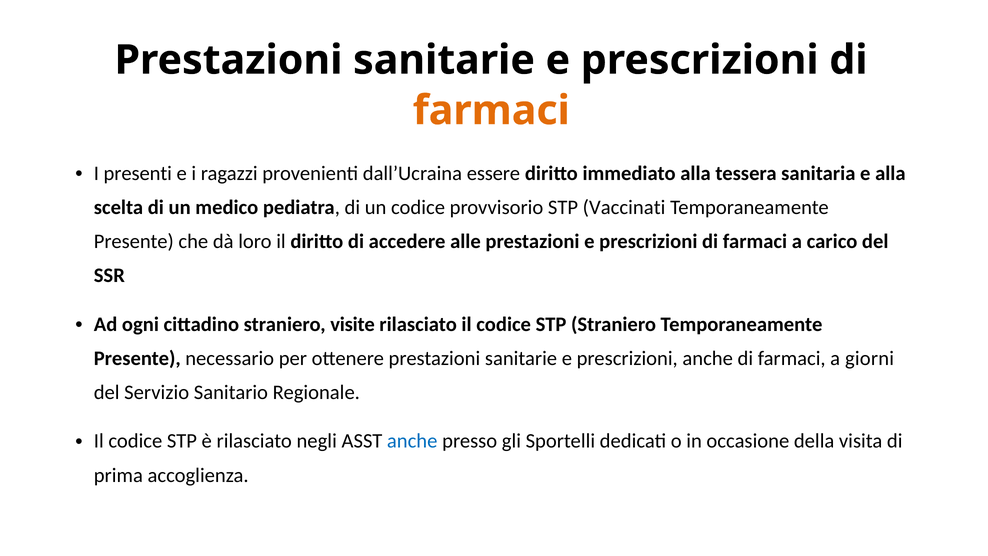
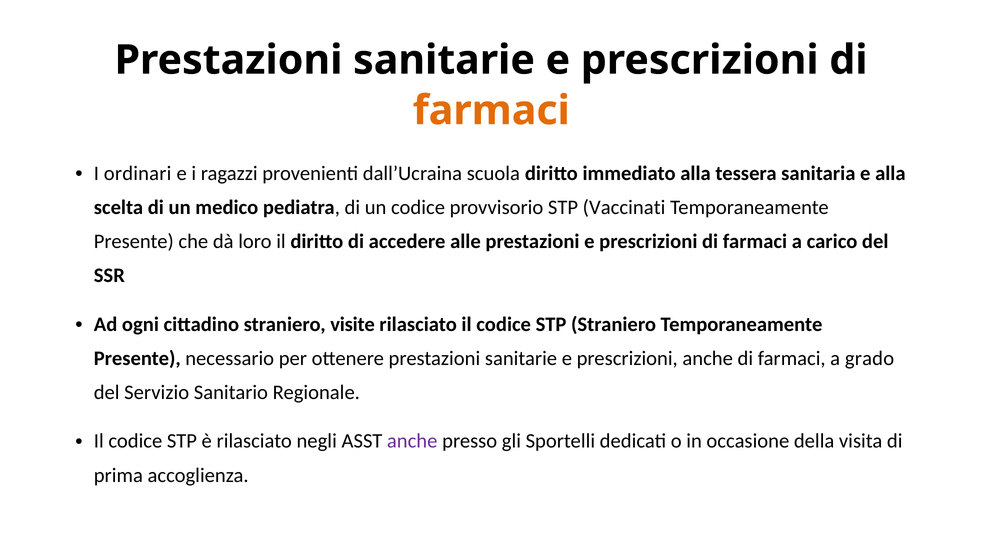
presenti: presenti -> ordinari
essere: essere -> scuola
giorni: giorni -> grado
anche at (412, 441) colour: blue -> purple
